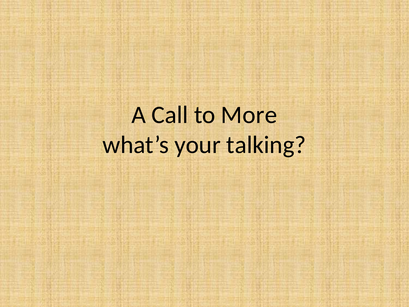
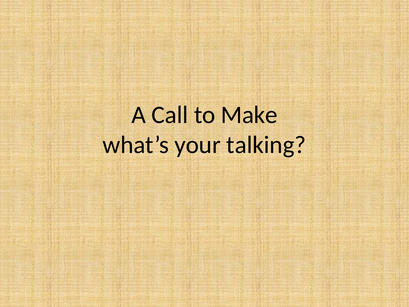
More: More -> Make
